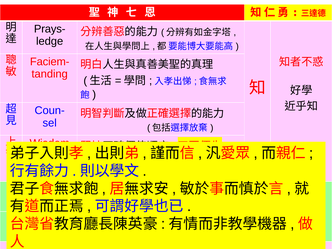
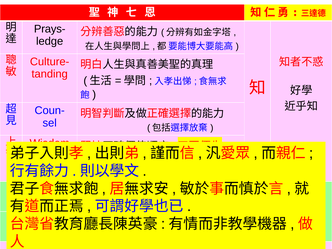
Faciem-: Faciem- -> Culture-
